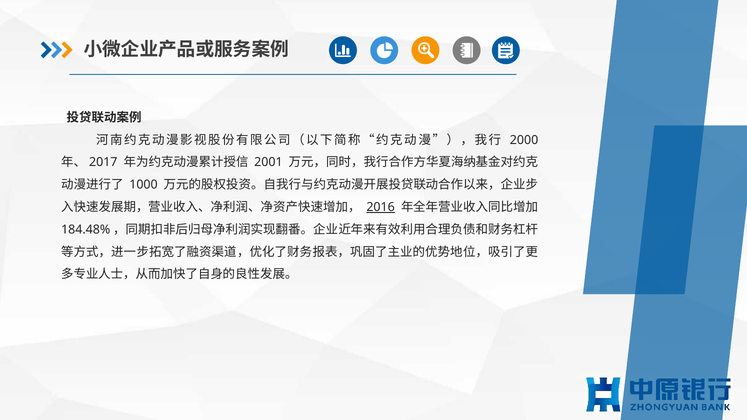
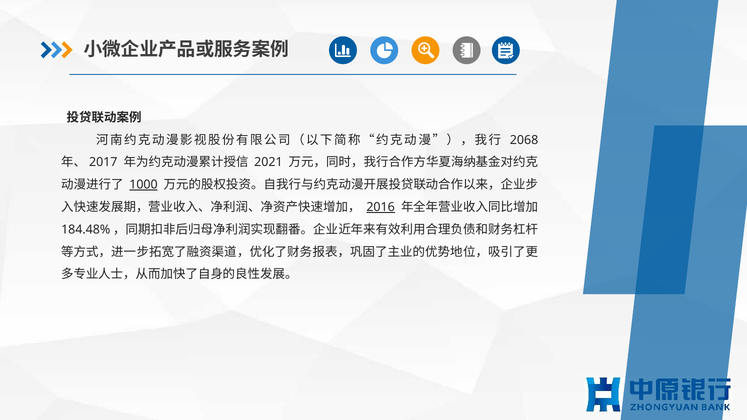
2000: 2000 -> 2068
2001: 2001 -> 2021
1000 underline: none -> present
